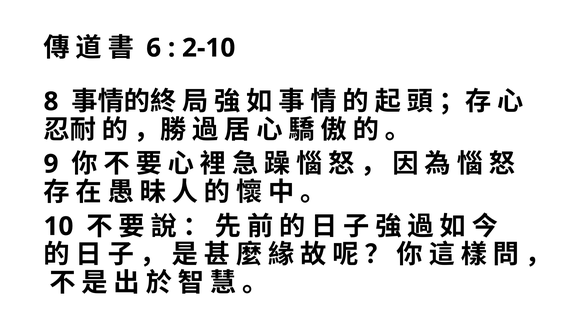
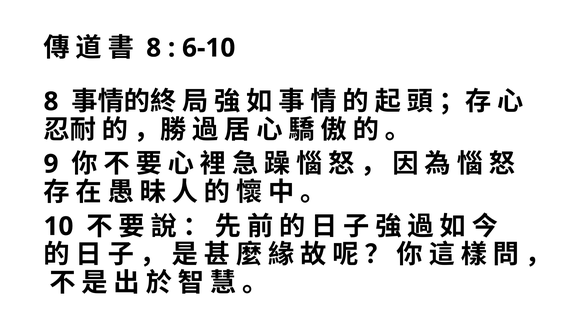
6 at (154, 48): 6 -> 8
2-10: 2-10 -> 6-10
